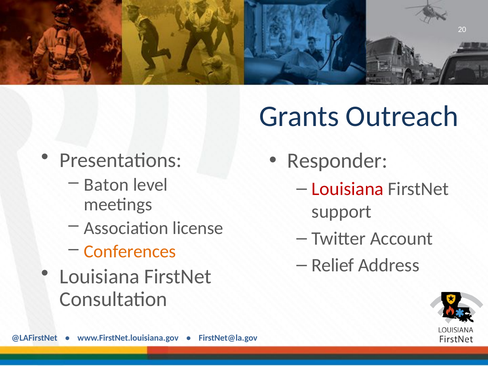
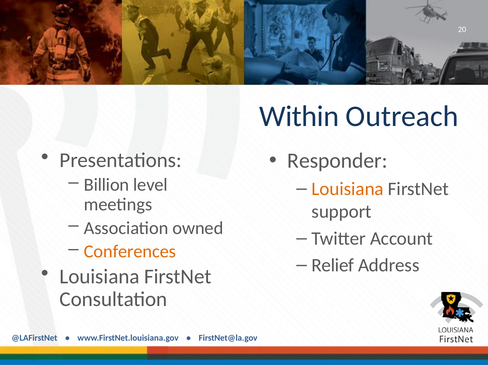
Grants: Grants -> Within
Baton: Baton -> Billion
Louisiana at (348, 189) colour: red -> orange
license: license -> owned
